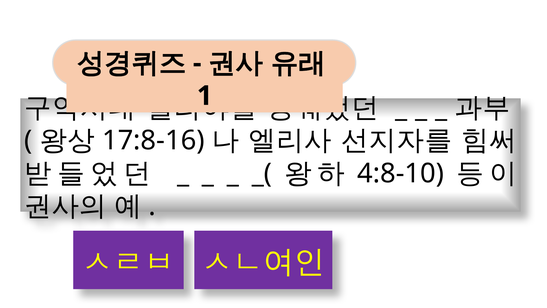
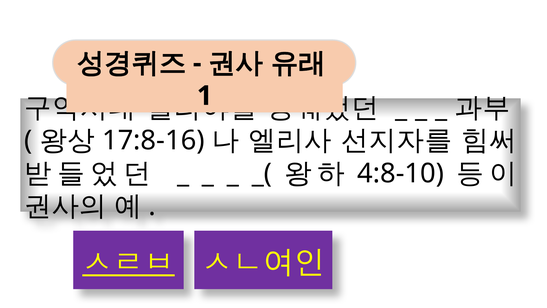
ㅅㄹㅂ underline: none -> present
